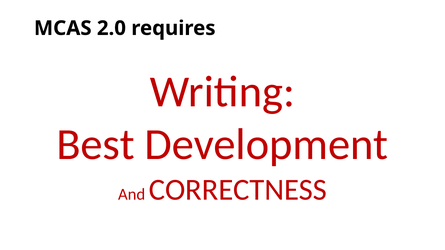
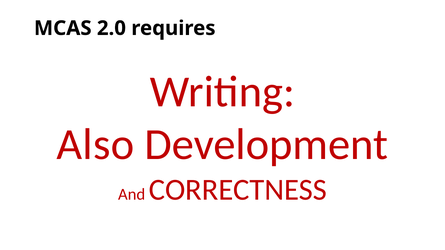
Best: Best -> Also
